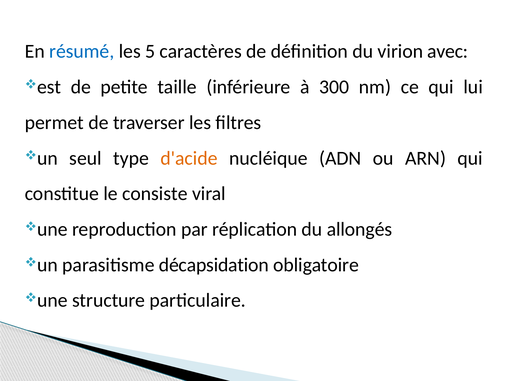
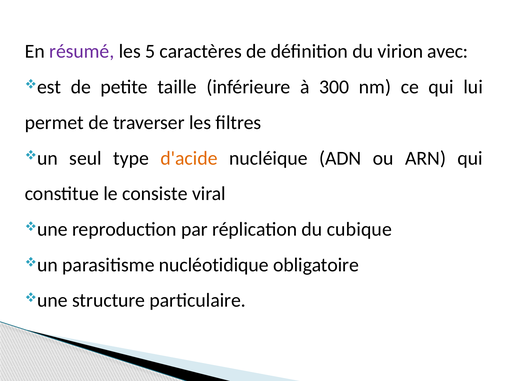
résumé colour: blue -> purple
allongés: allongés -> cubique
décapsidation: décapsidation -> nucléotidique
